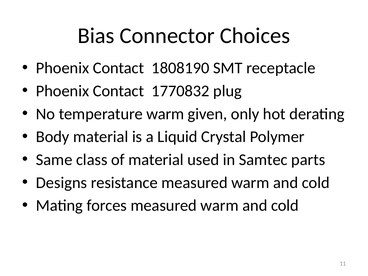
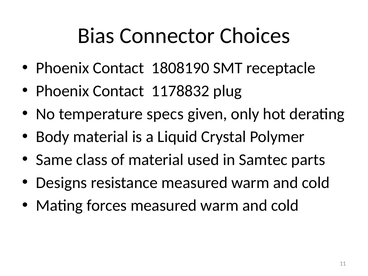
1770832: 1770832 -> 1178832
temperature warm: warm -> specs
